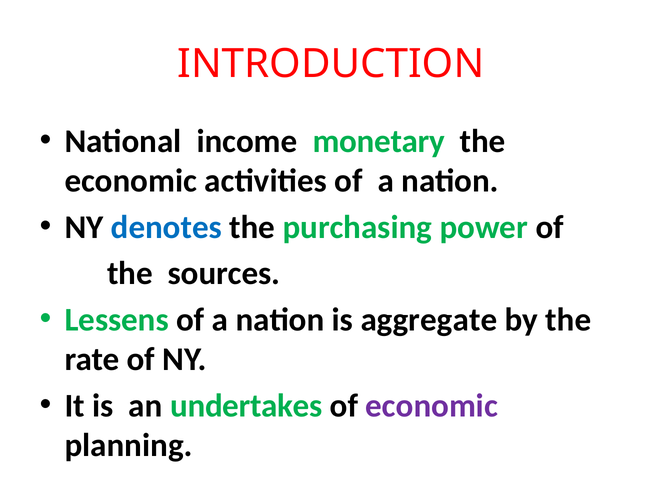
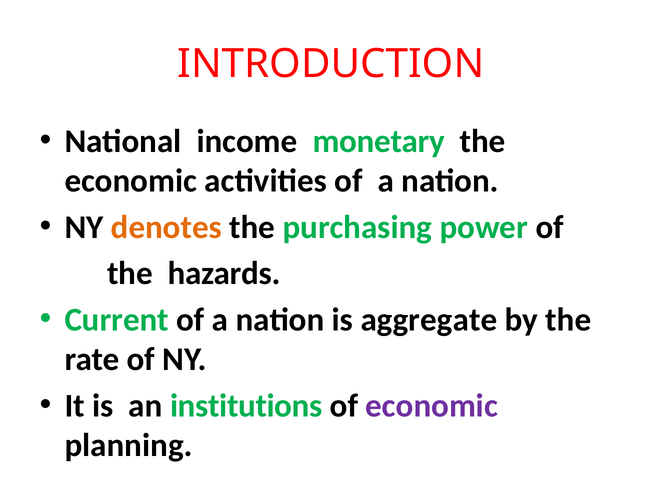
denotes colour: blue -> orange
sources: sources -> hazards
Lessens: Lessens -> Current
undertakes: undertakes -> institutions
